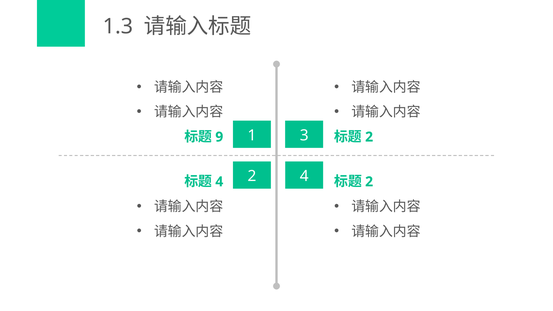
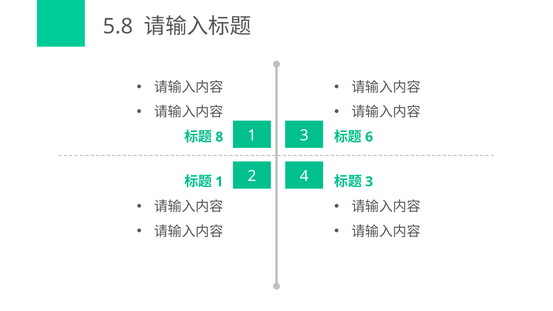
1.3: 1.3 -> 5.8
9: 9 -> 8
2 at (369, 137): 2 -> 6
4 at (219, 182): 4 -> 1
2 at (369, 182): 2 -> 3
